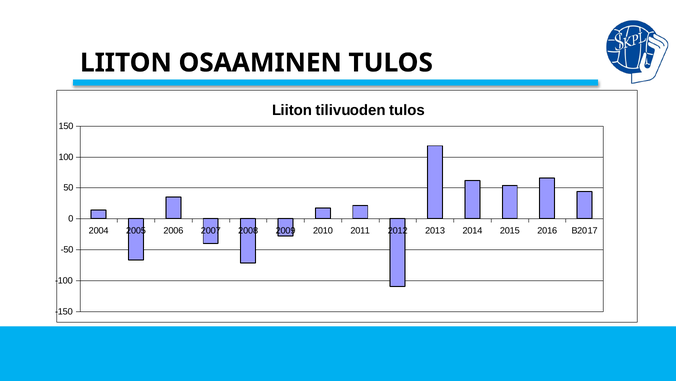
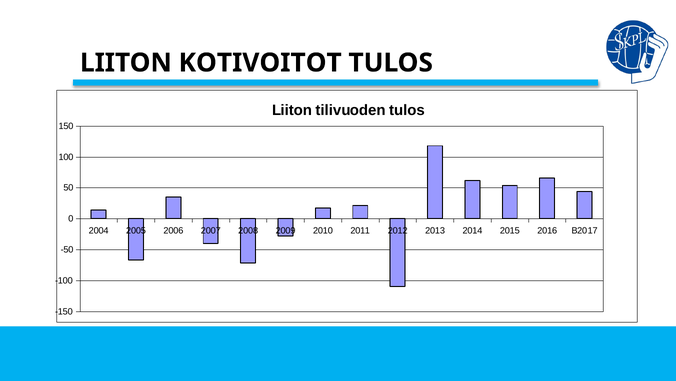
OSAAMINEN: OSAAMINEN -> KOTIVOITOT
